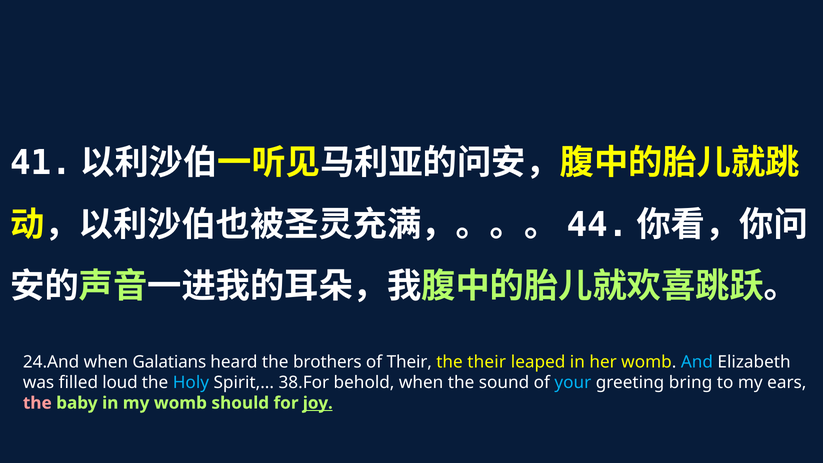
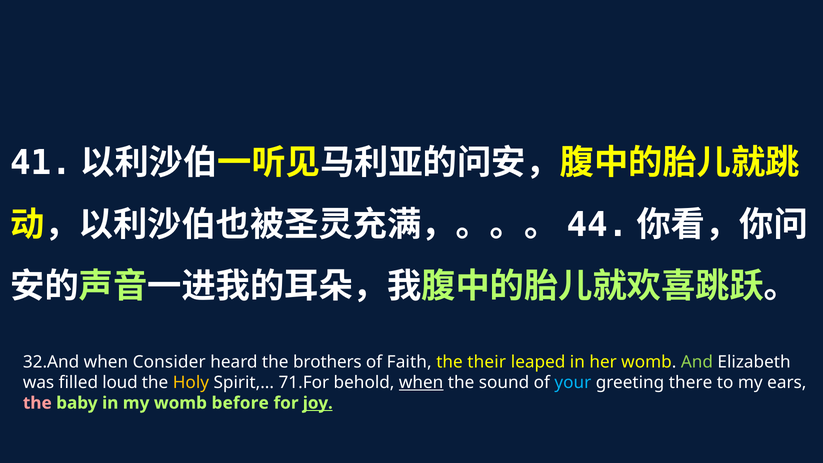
24.And: 24.And -> 32.And
Galatians: Galatians -> Consider
of Their: Their -> Faith
And colour: light blue -> light green
Holy colour: light blue -> yellow
38.For: 38.For -> 71.For
when at (421, 382) underline: none -> present
bring: bring -> there
should: should -> before
